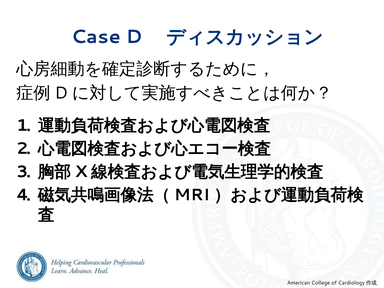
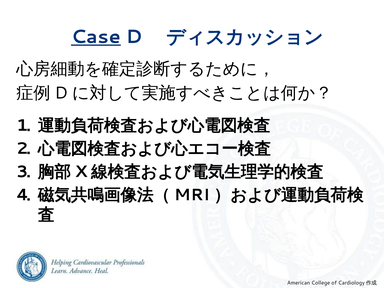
Case underline: none -> present
